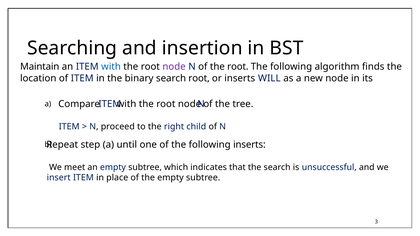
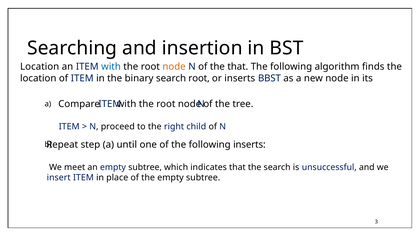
Maintain at (40, 67): Maintain -> Location
node at (174, 67) colour: purple -> orange
of the root: root -> that
WILL: WILL -> BBST
